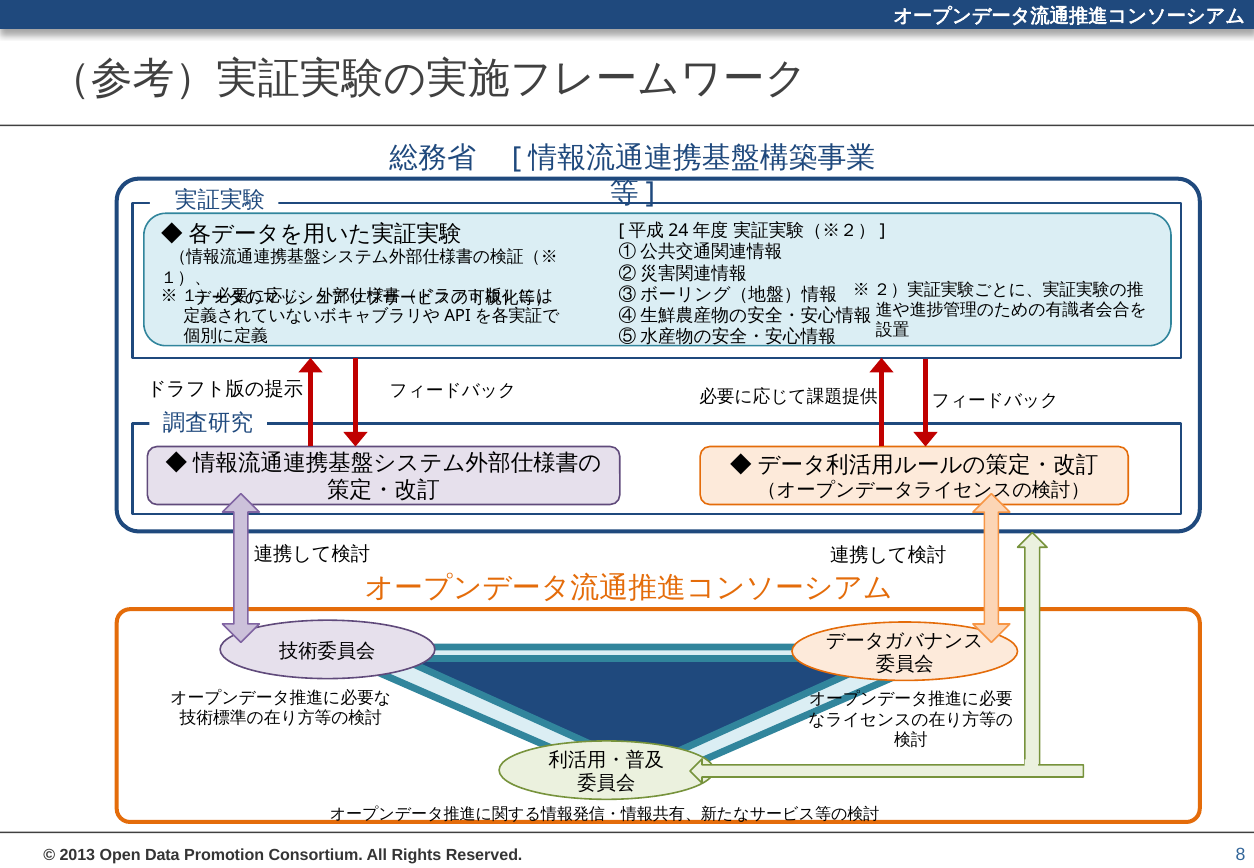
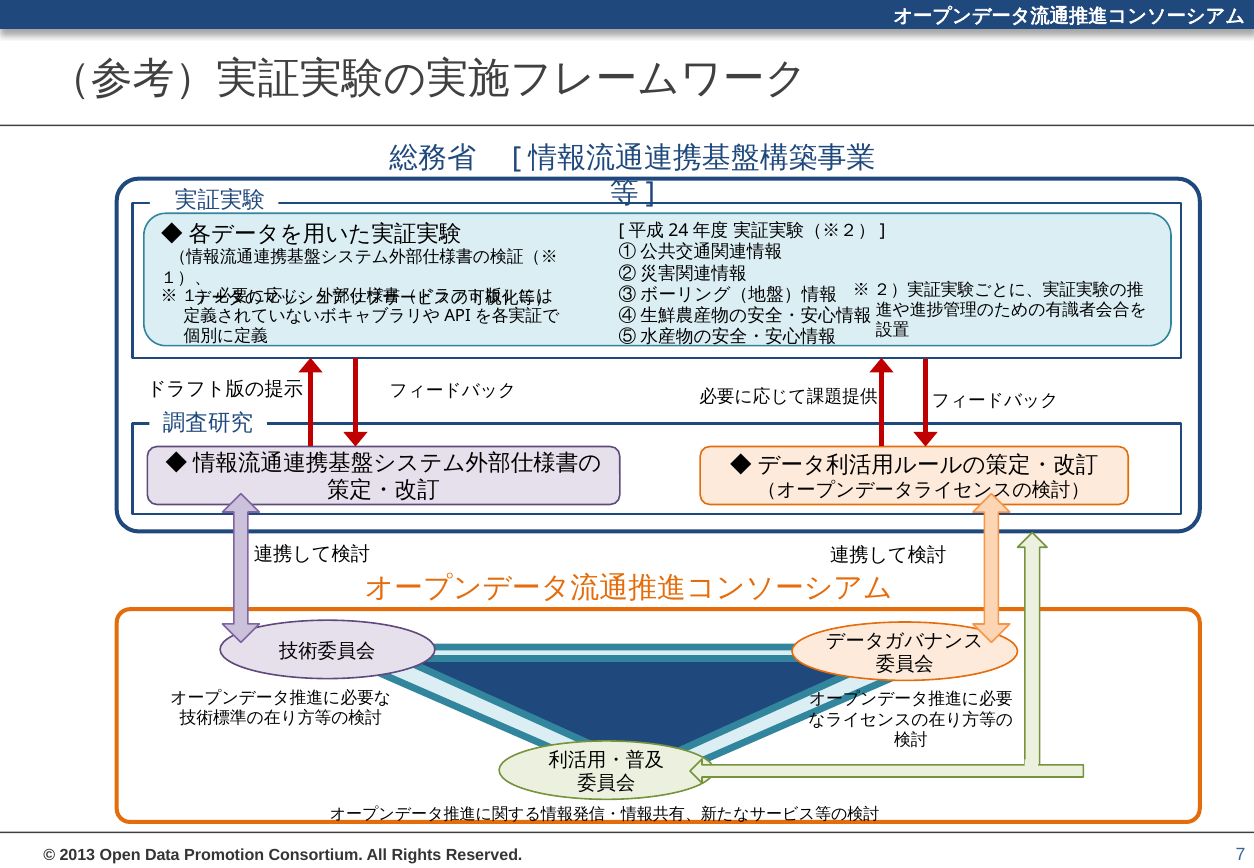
8: 8 -> 7
